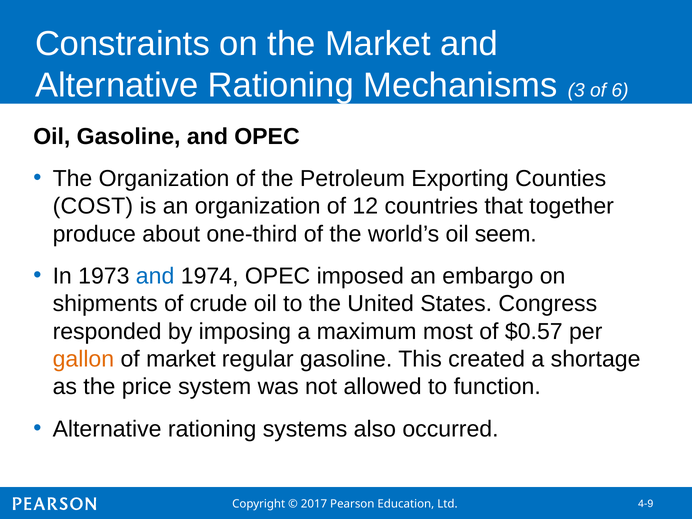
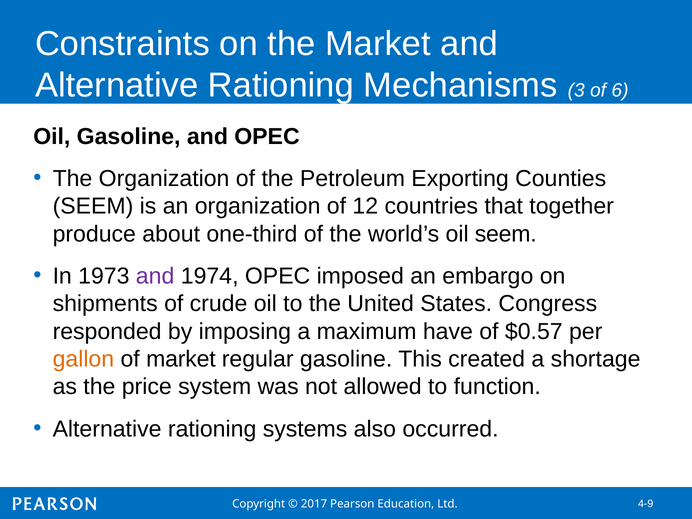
COST at (93, 206): COST -> SEEM
and at (155, 276) colour: blue -> purple
most: most -> have
